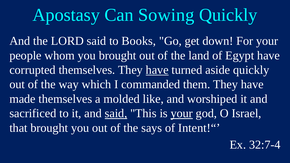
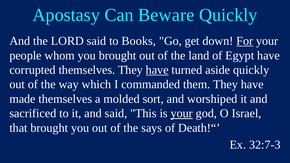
Sowing: Sowing -> Beware
For underline: none -> present
like: like -> sort
said at (116, 113) underline: present -> none
Intent!“: Intent!“ -> Death!“
32:7-4: 32:7-4 -> 32:7-3
